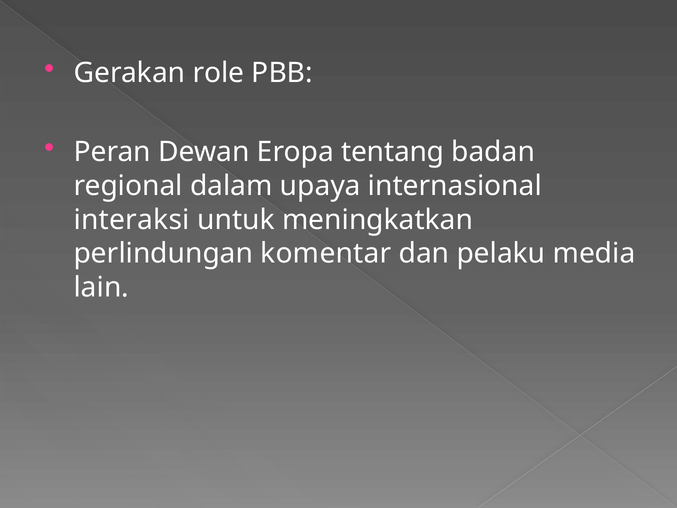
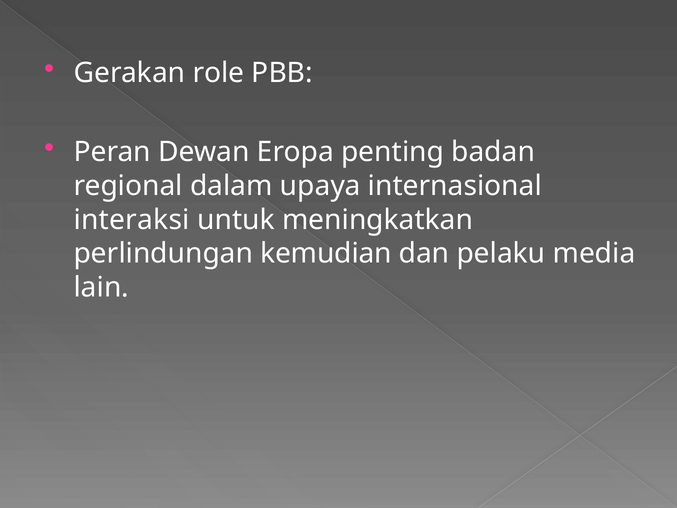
tentang: tentang -> penting
komentar: komentar -> kemudian
